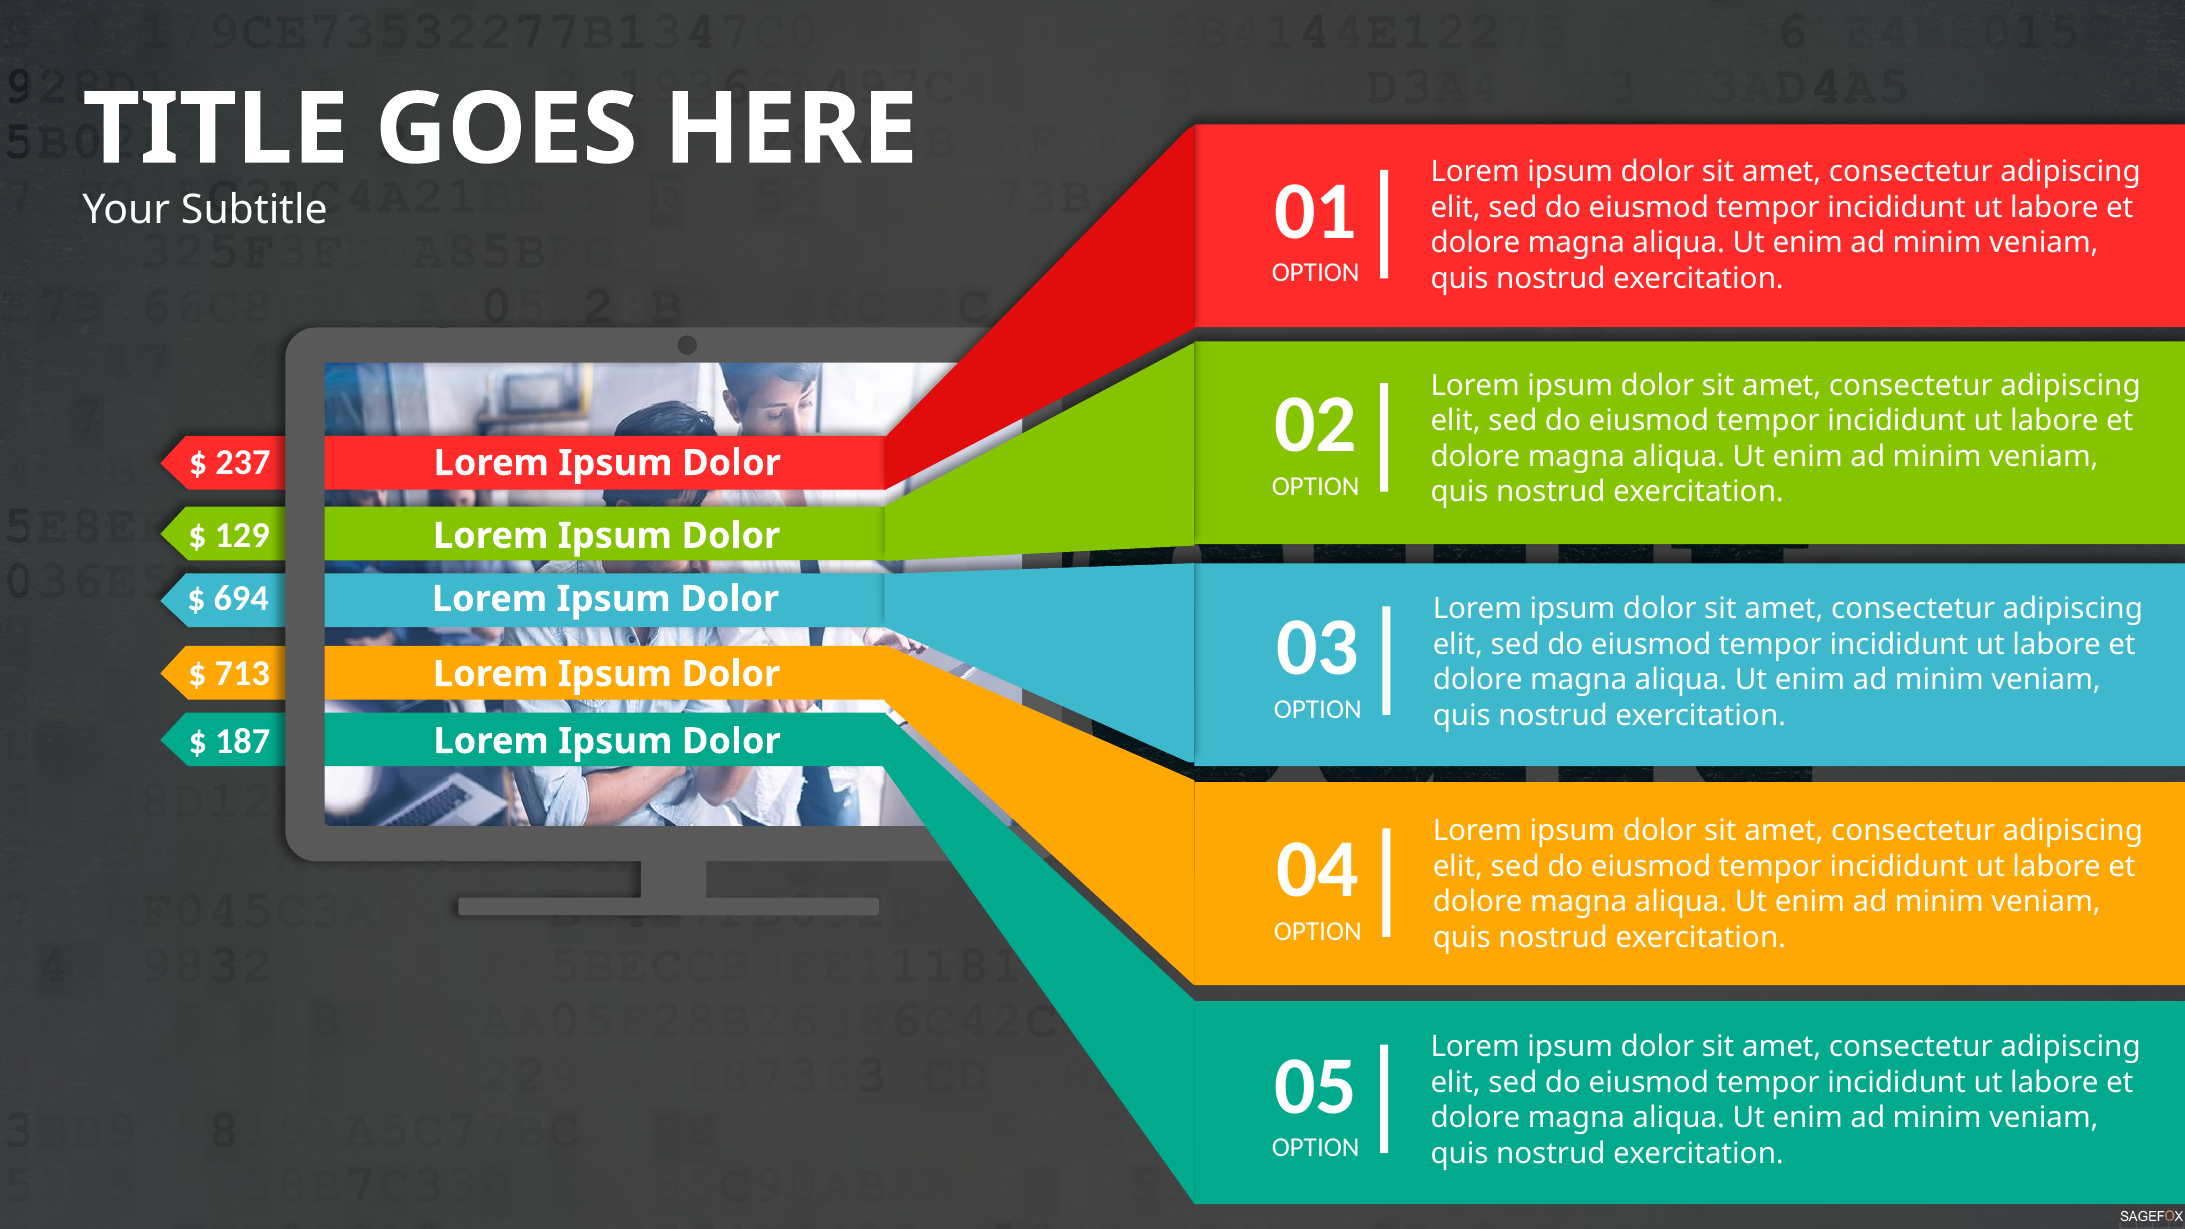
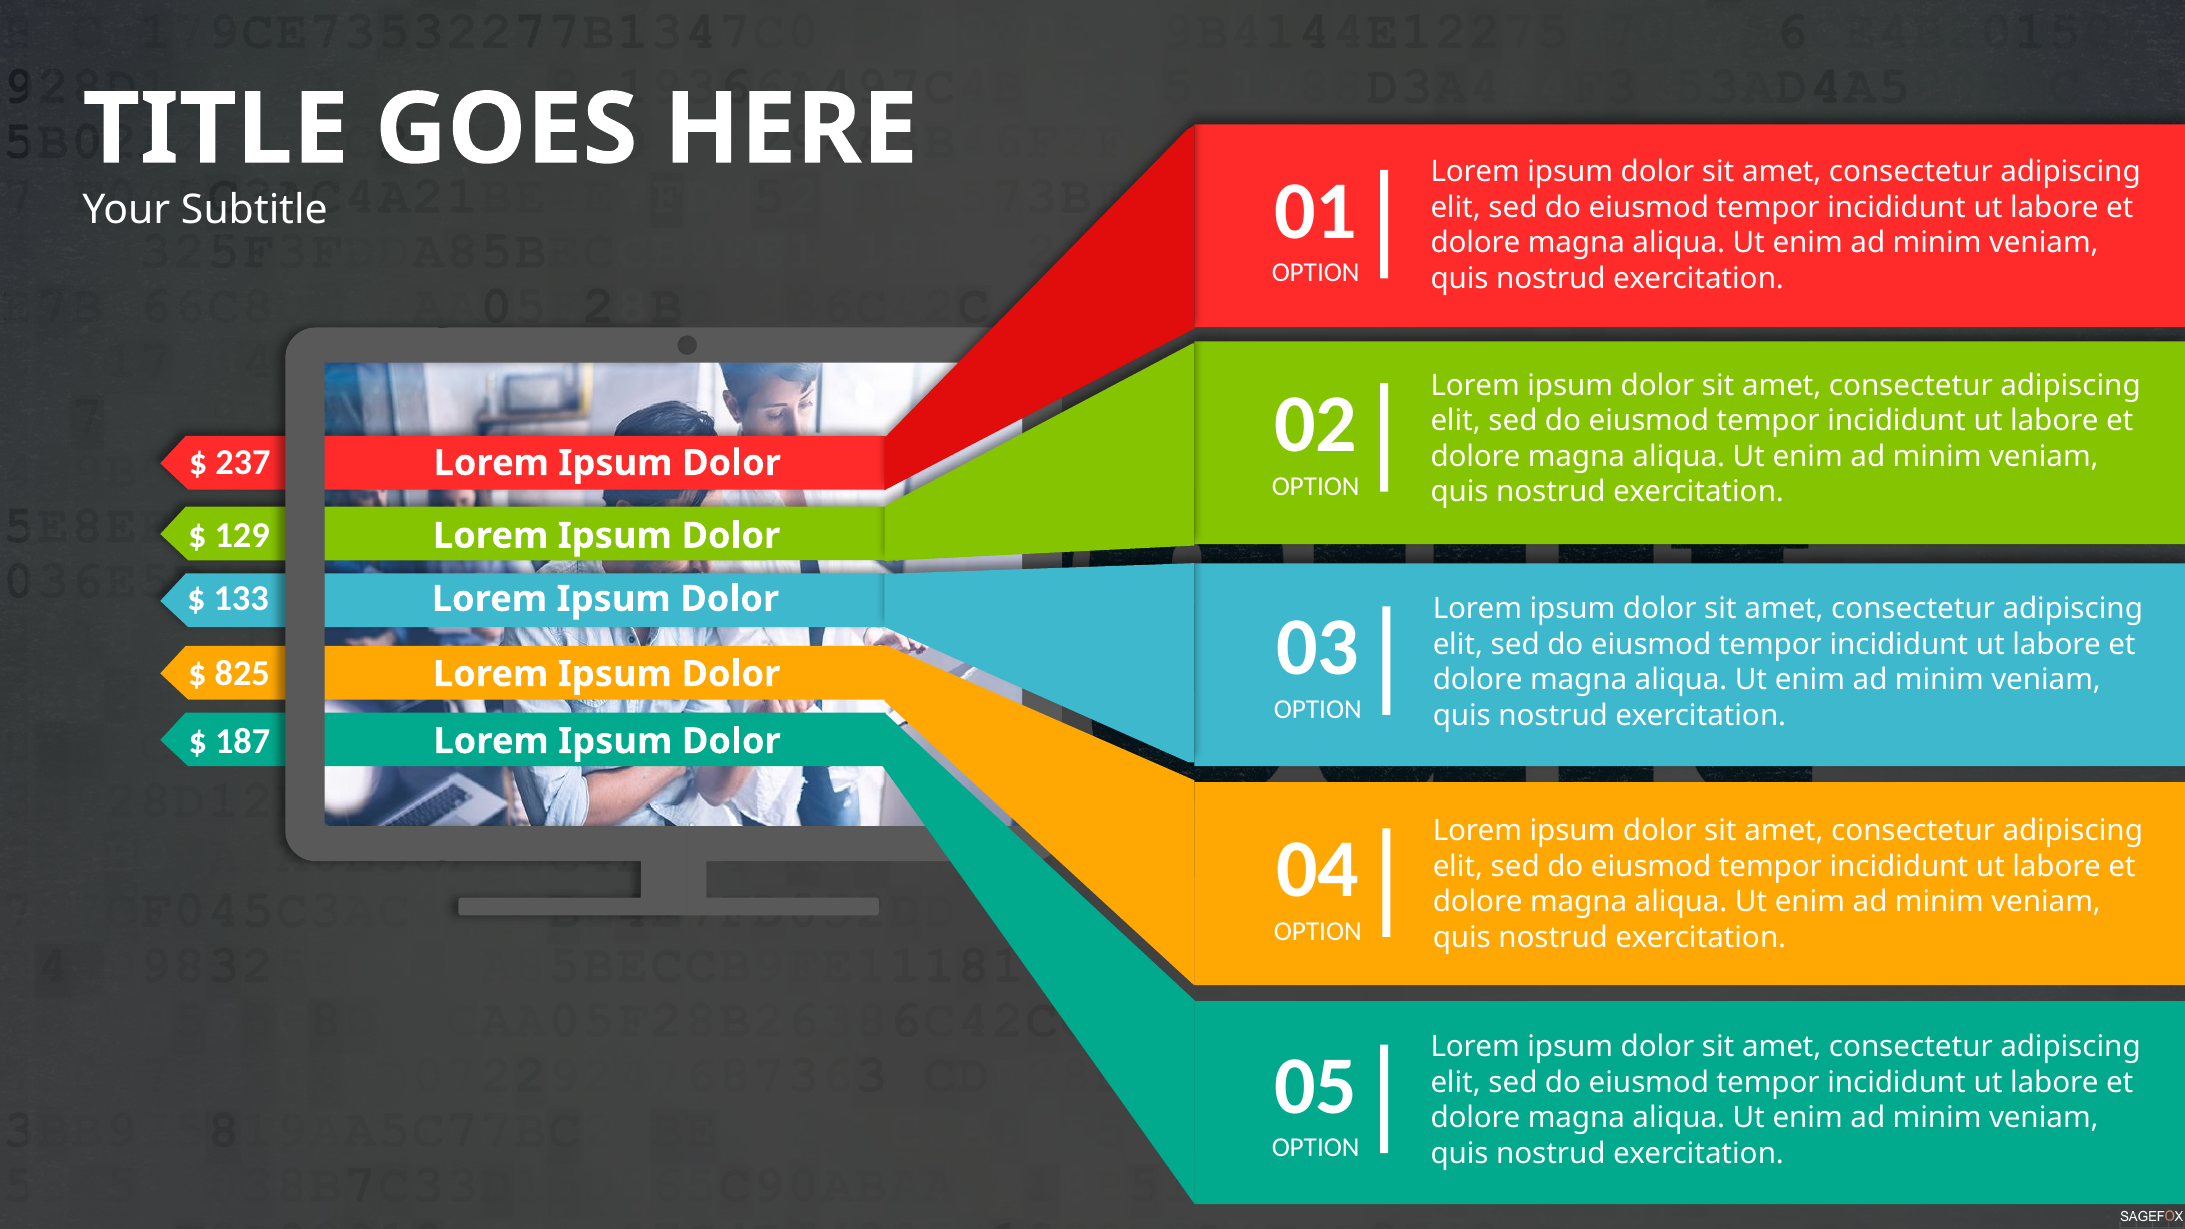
694: 694 -> 133
713: 713 -> 825
